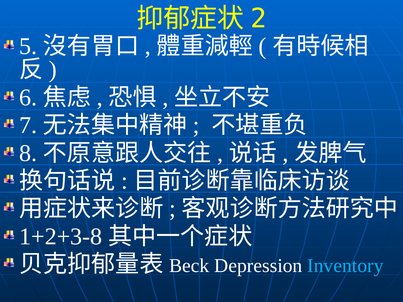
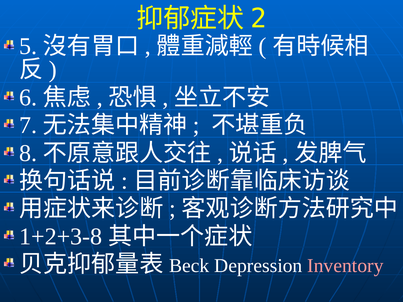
Inventory colour: light blue -> pink
